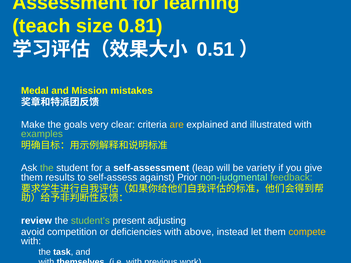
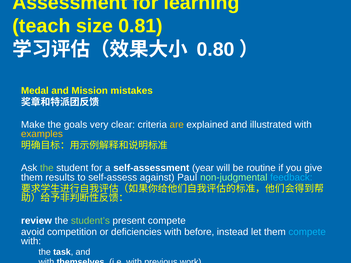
0.51: 0.51 -> 0.80
examples colour: light green -> yellow
leap: leap -> year
variety: variety -> routine
Prior: Prior -> Paul
feedback colour: light green -> light blue
present adjusting: adjusting -> compete
above: above -> before
compete at (307, 232) colour: yellow -> light blue
